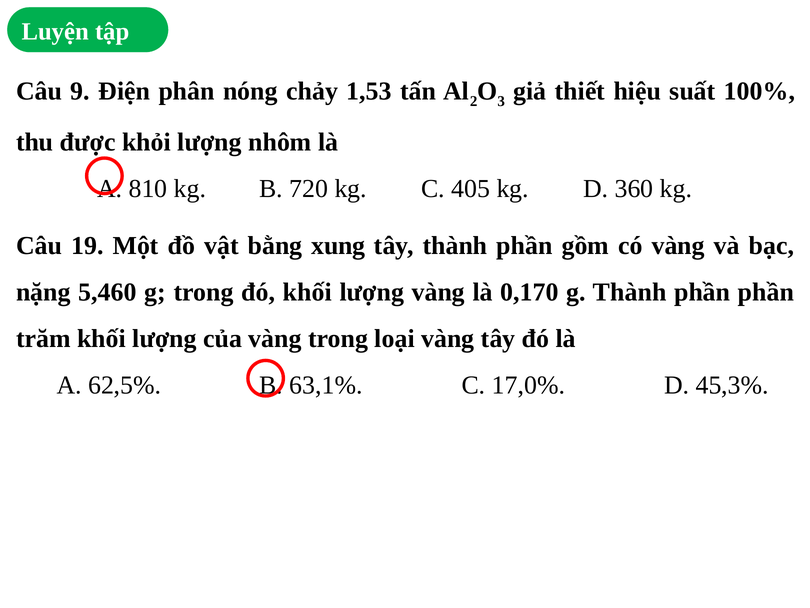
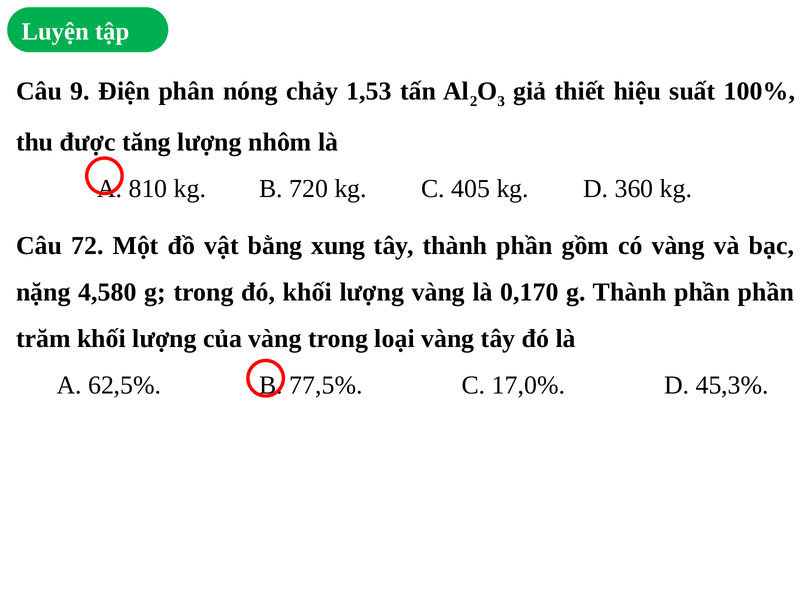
khỏi: khỏi -> tăng
19: 19 -> 72
5,460: 5,460 -> 4,580
63,1%: 63,1% -> 77,5%
